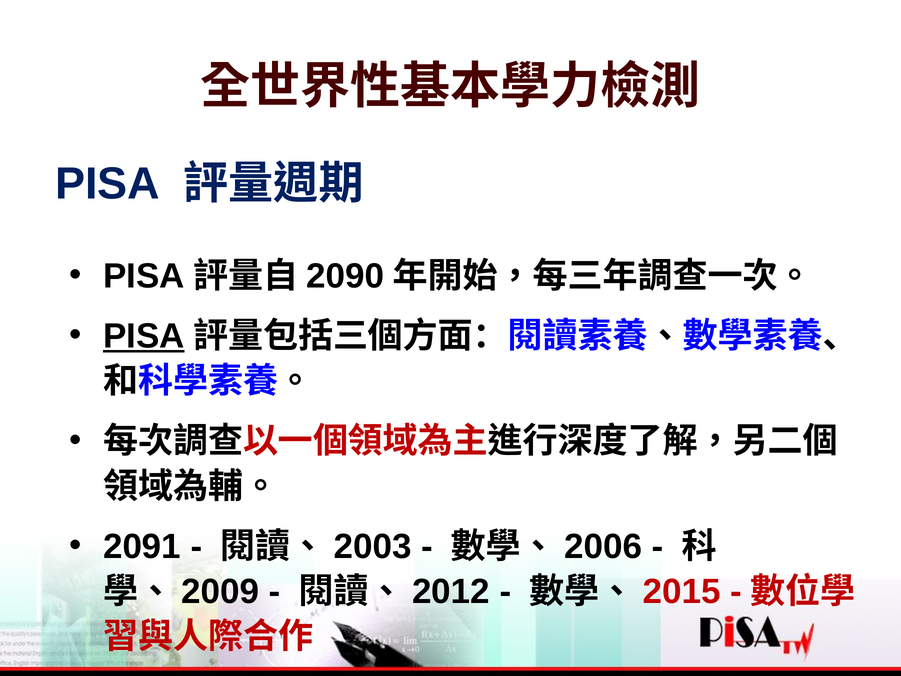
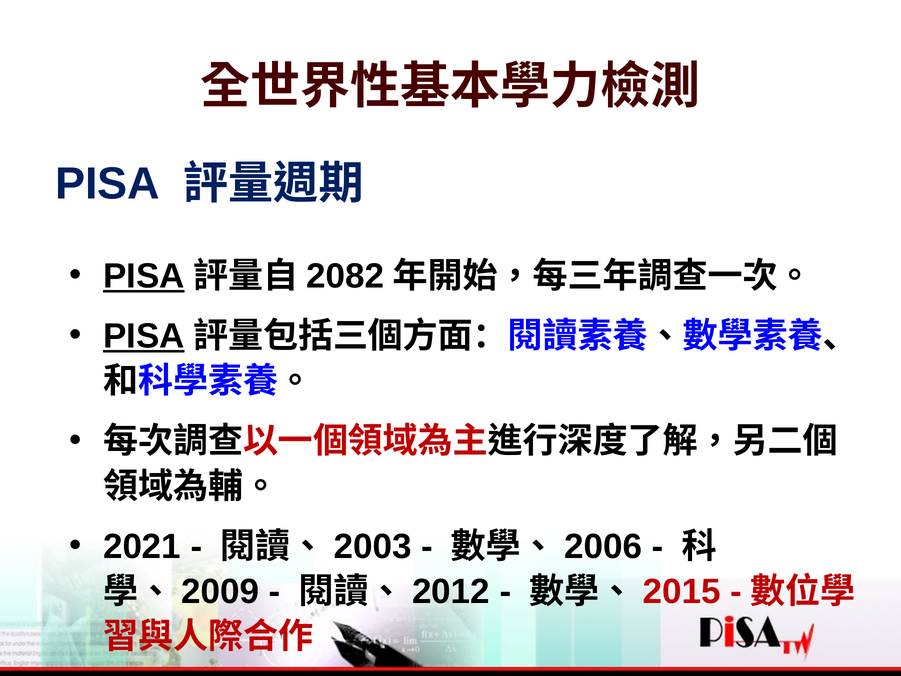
PISA at (144, 276) underline: none -> present
2090: 2090 -> 2082
2091: 2091 -> 2021
